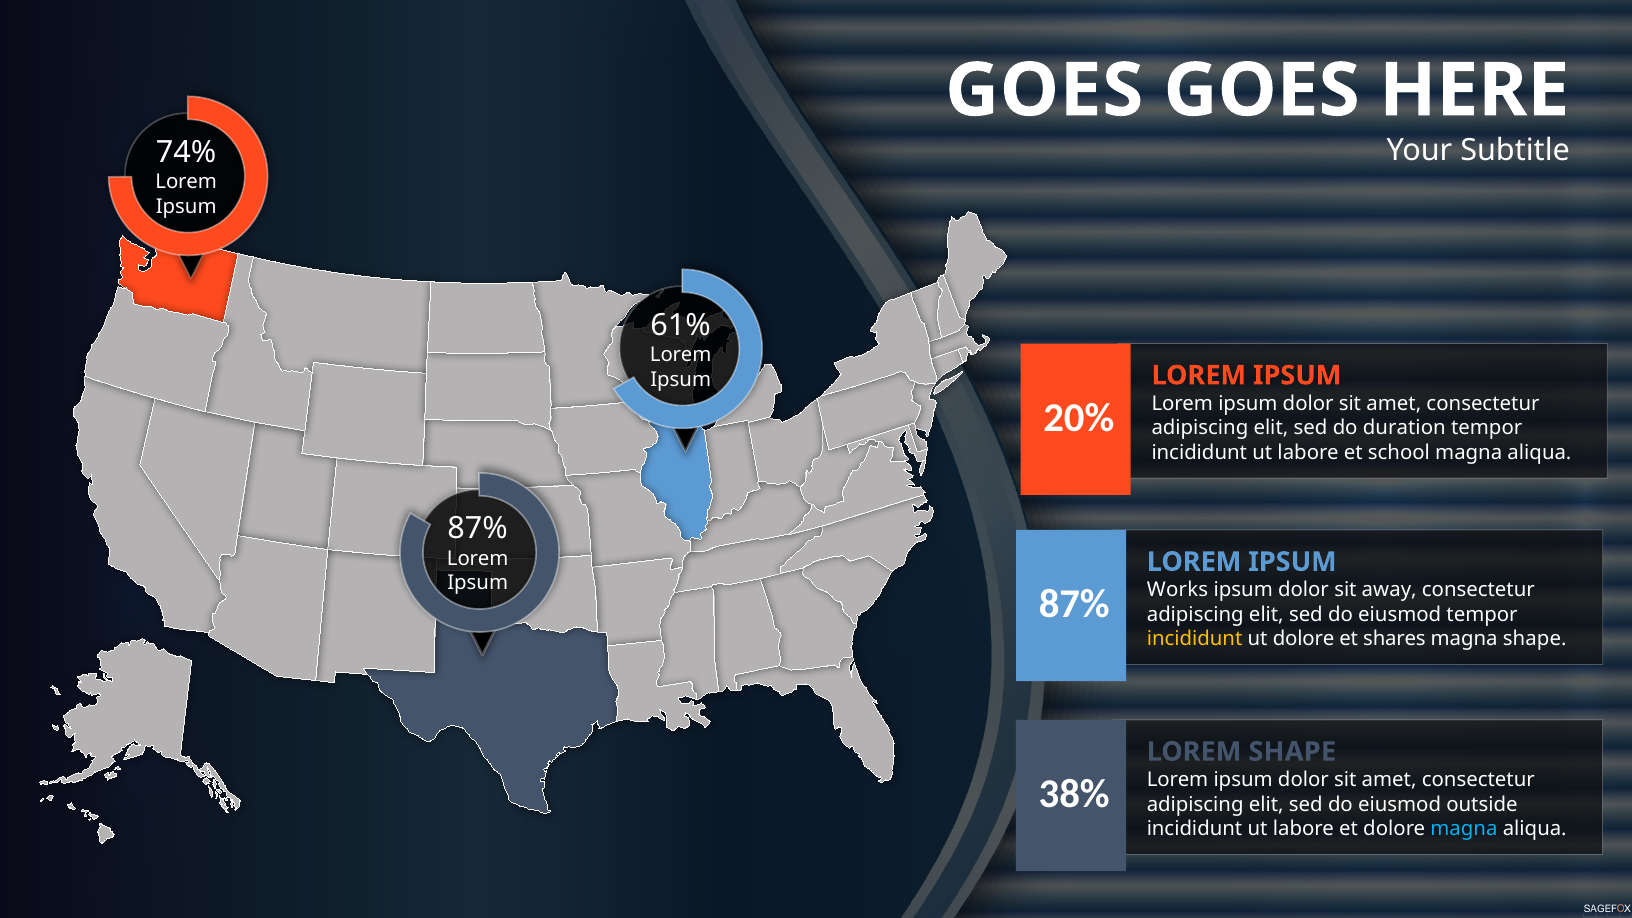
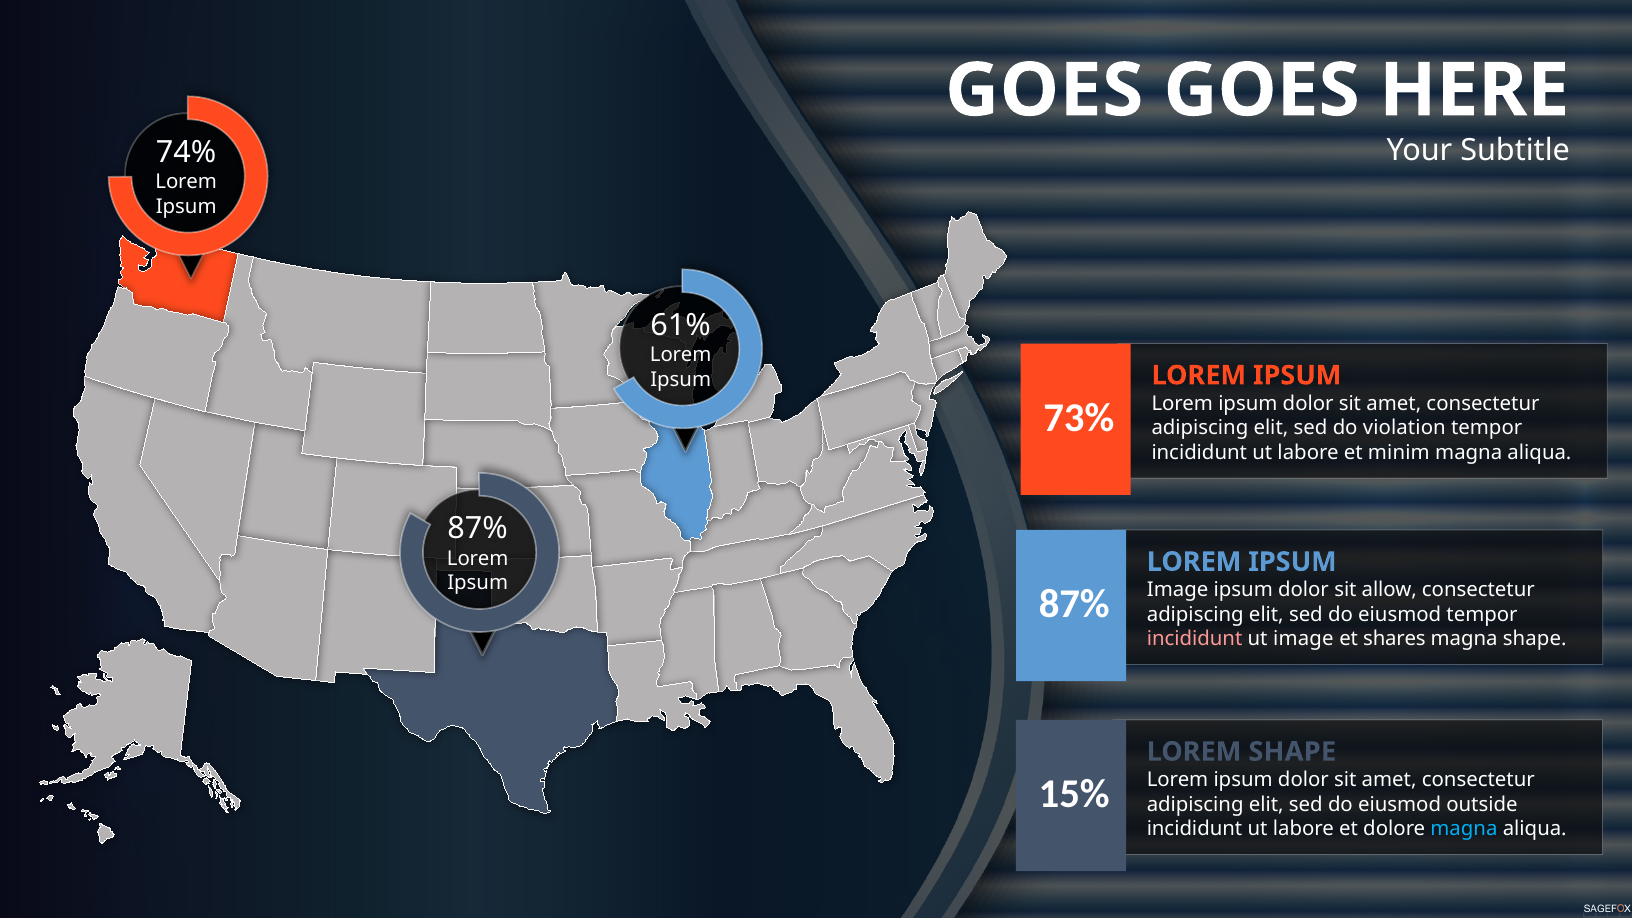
20%: 20% -> 73%
duration: duration -> violation
school: school -> minim
Works at (1178, 590): Works -> Image
away: away -> allow
incididunt at (1195, 639) colour: yellow -> pink
ut dolore: dolore -> image
38%: 38% -> 15%
